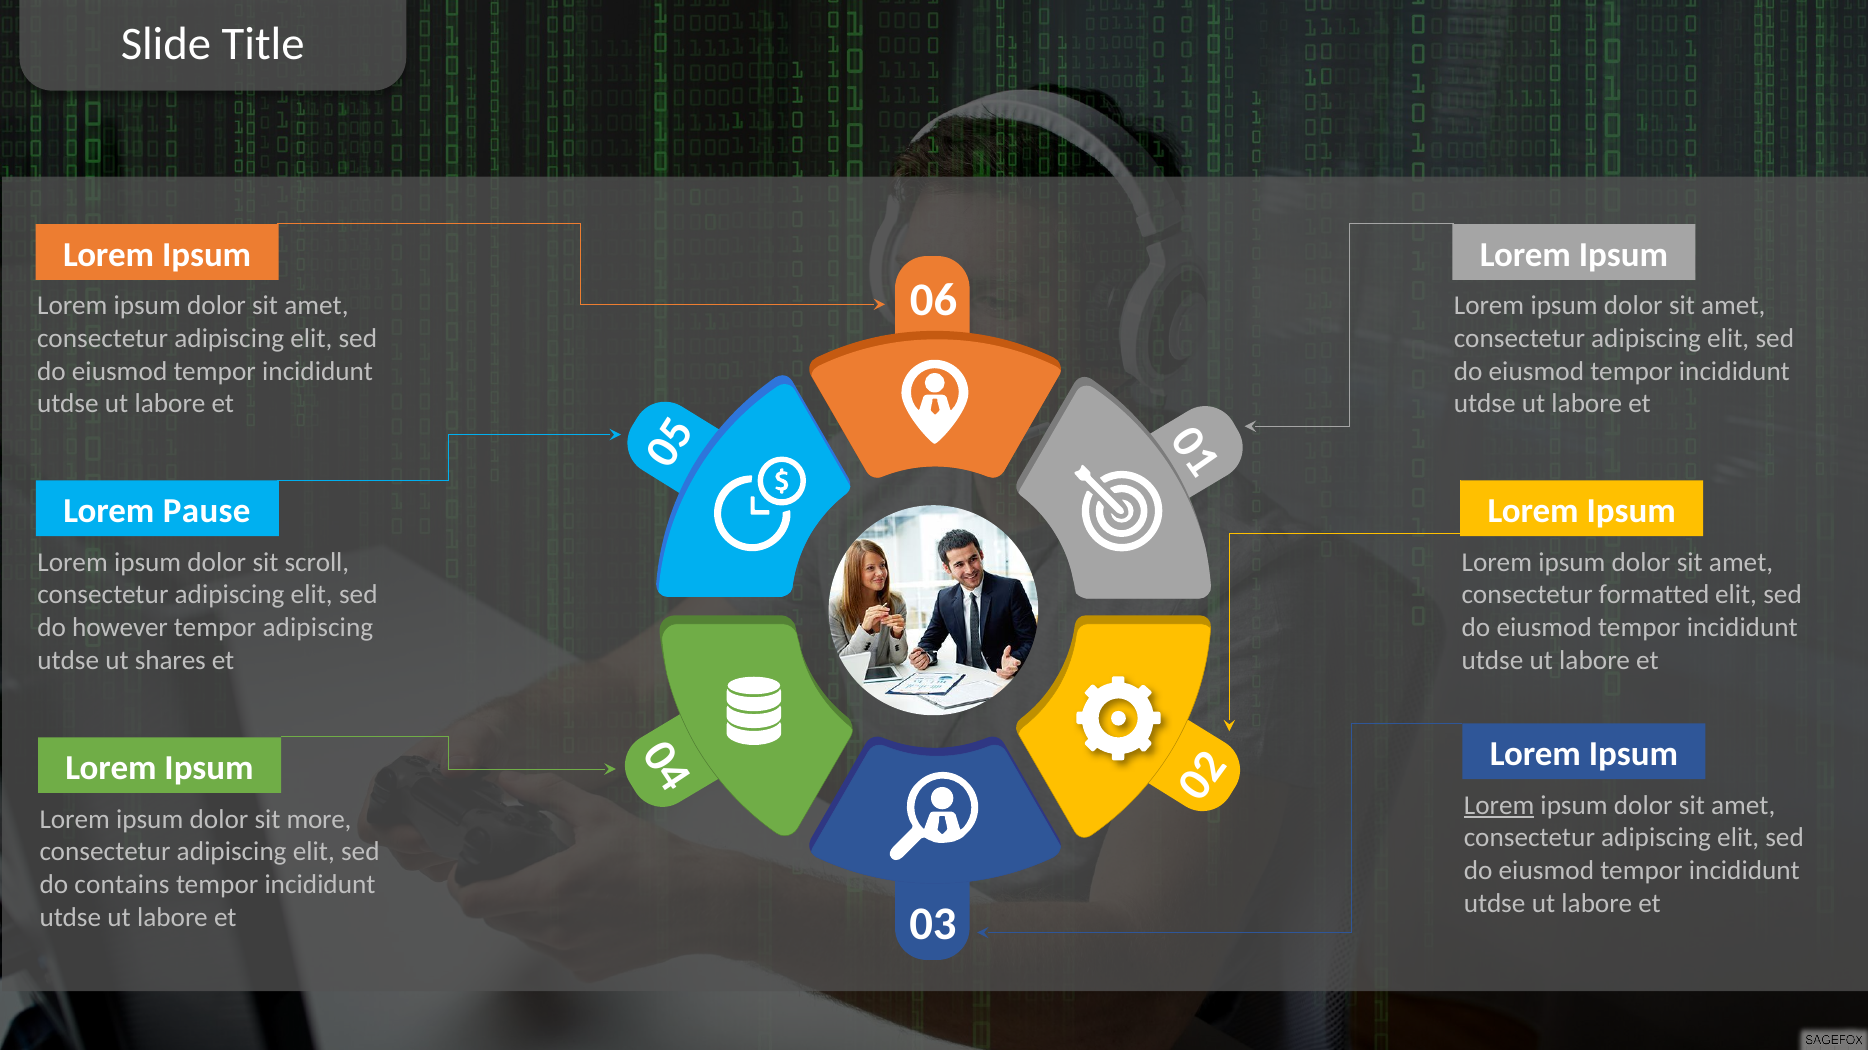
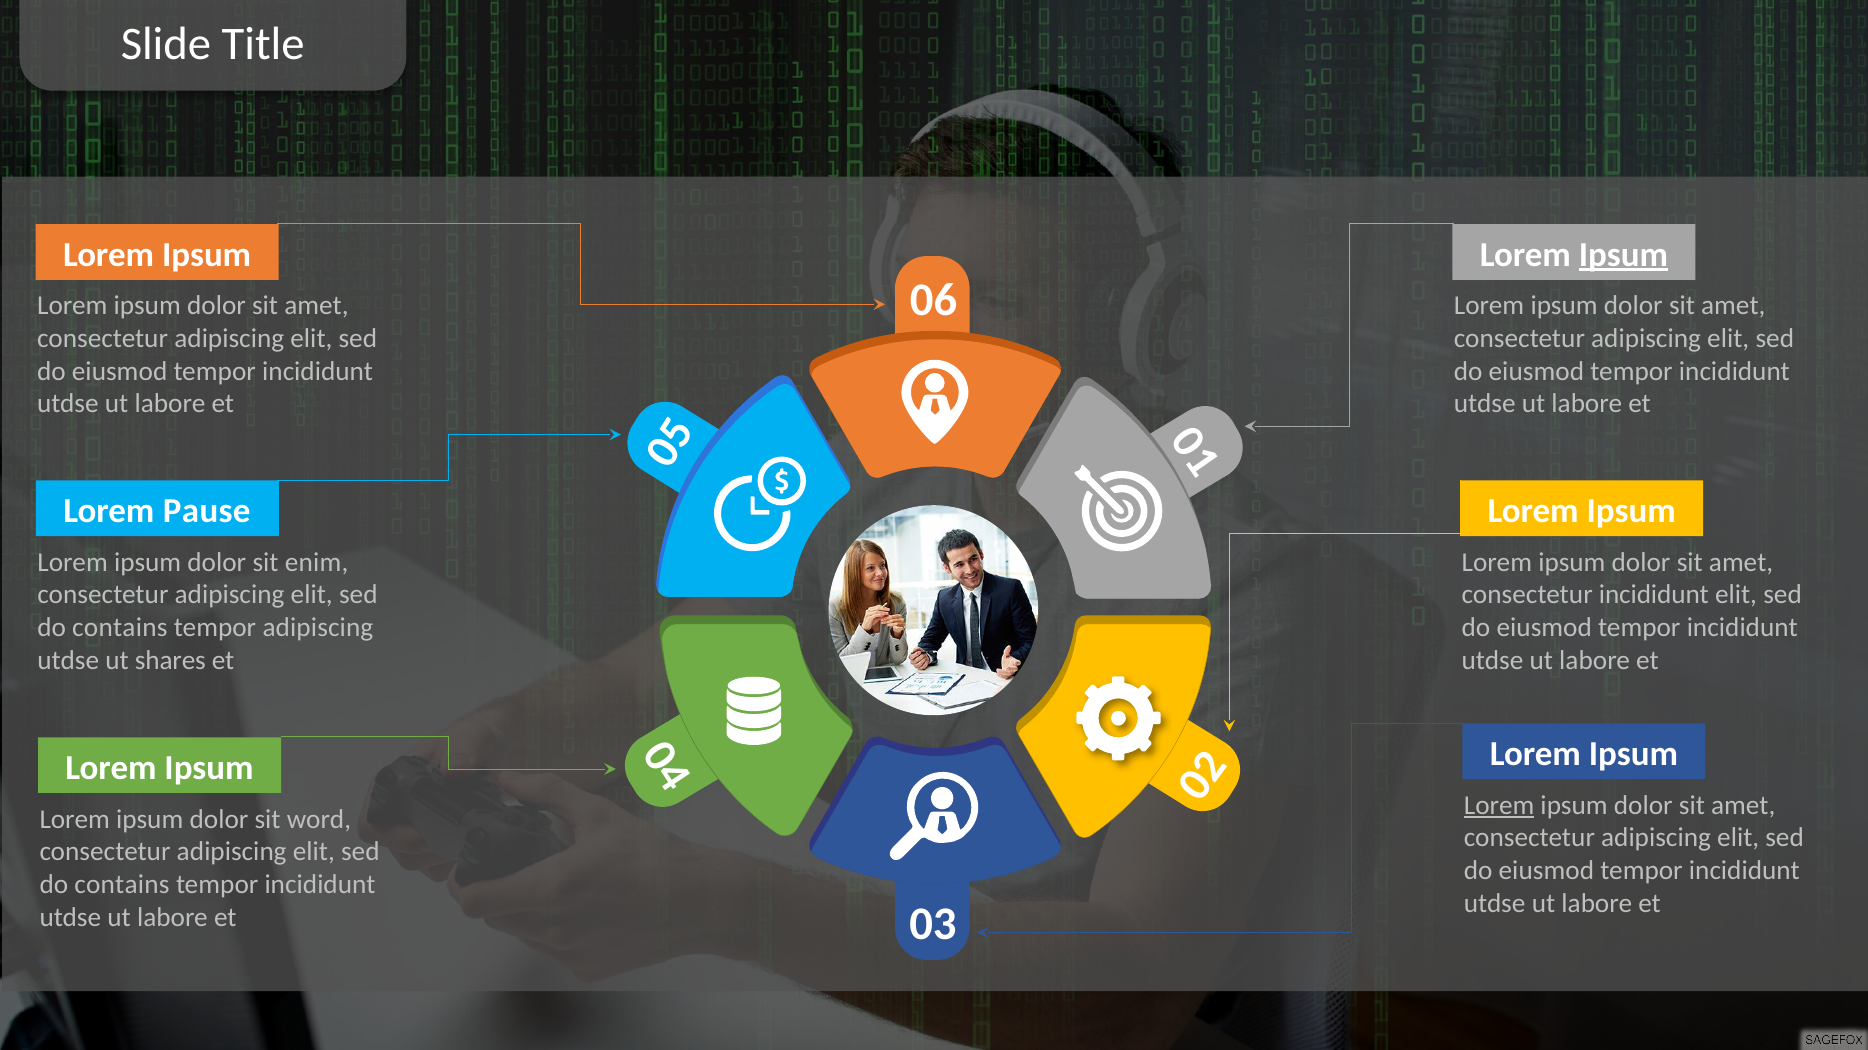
Ipsum at (1623, 255) underline: none -> present
scroll: scroll -> enim
consectetur formatted: formatted -> incididunt
however at (120, 628): however -> contains
more: more -> word
